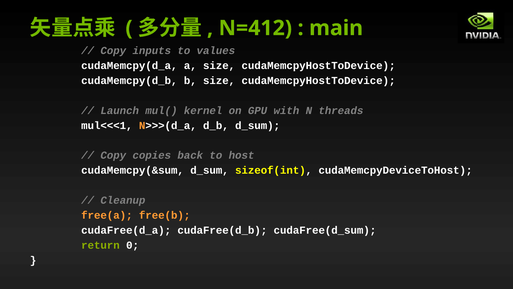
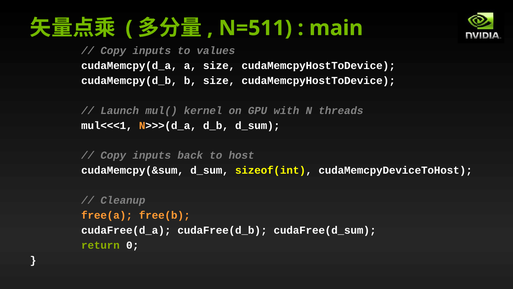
N=412: N=412 -> N=511
copies at (152, 155): copies -> inputs
